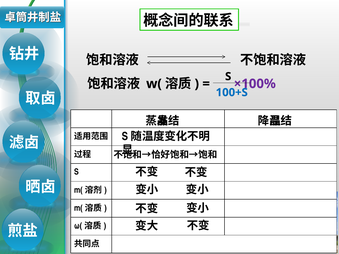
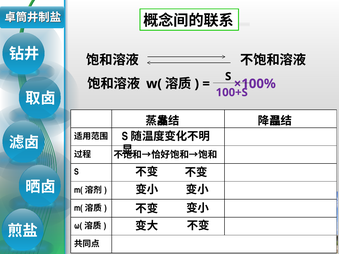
100+S colour: blue -> purple
